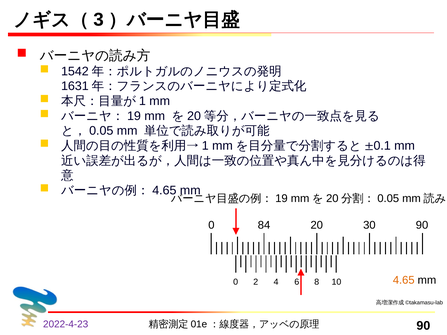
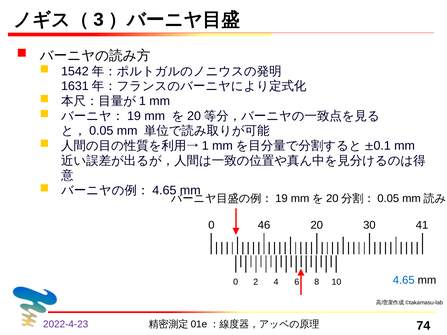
84: 84 -> 46
30 90: 90 -> 41
4.65 colour: orange -> blue
90 at (423, 326): 90 -> 74
